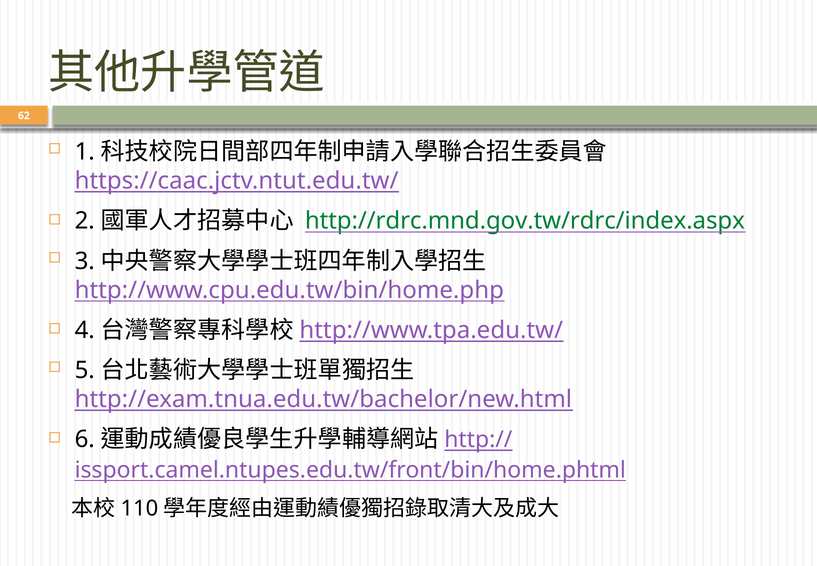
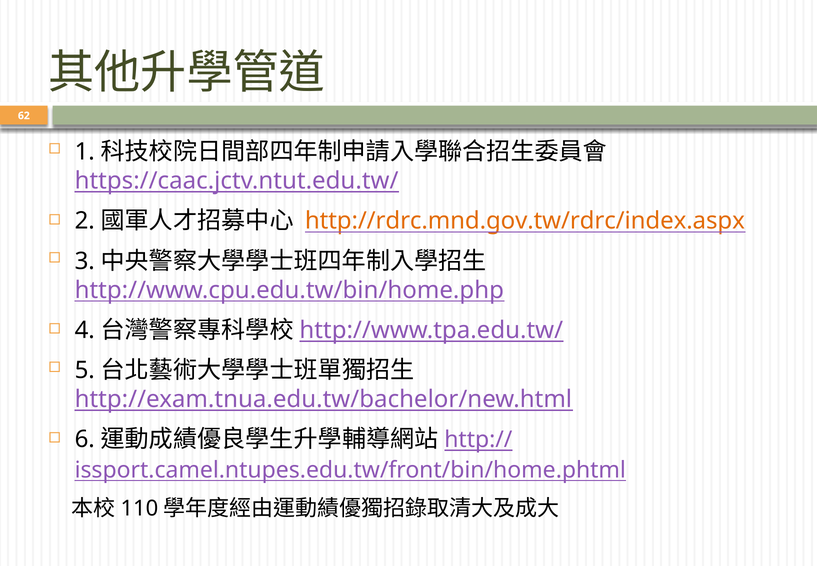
http://rdrc.mnd.gov.tw/rdrc/index.aspx colour: green -> orange
